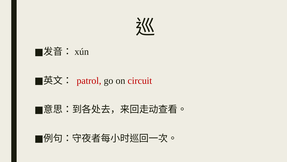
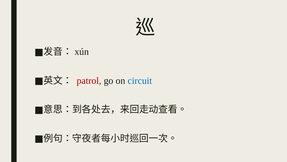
circuit colour: red -> blue
